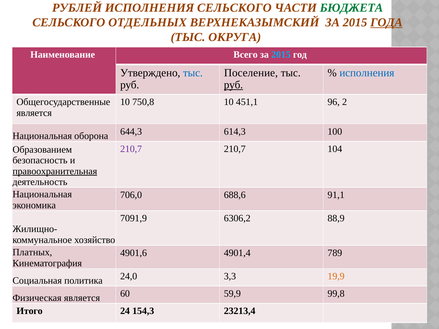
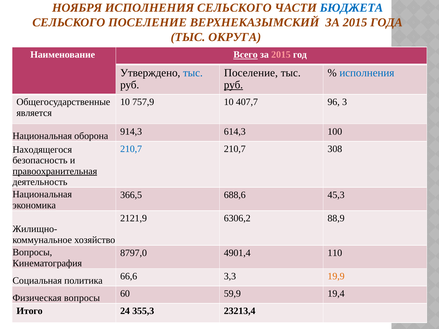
РУБЛЕЙ: РУБЛЕЙ -> НОЯБРЯ
БЮДЖЕТА colour: green -> blue
СЕЛЬСКОГО ОТДЕЛЬНЫХ: ОТДЕЛЬНЫХ -> ПОСЕЛЕНИЕ
ГОДА underline: present -> none
Всего underline: none -> present
2015 at (281, 55) colour: light blue -> pink
750,8: 750,8 -> 757,9
451,1: 451,1 -> 407,7
2: 2 -> 3
644,3: 644,3 -> 914,3
210,7 at (131, 149) colour: purple -> blue
104: 104 -> 308
Образованием: Образованием -> Находящегося
706,0: 706,0 -> 366,5
91,1: 91,1 -> 45,3
7091,9: 7091,9 -> 2121,9
Платных at (32, 253): Платных -> Вопросы
4901,6: 4901,6 -> 8797,0
789: 789 -> 110
24,0: 24,0 -> 66,6
Физическая является: является -> вопросы
99,8: 99,8 -> 19,4
154,3: 154,3 -> 355,3
